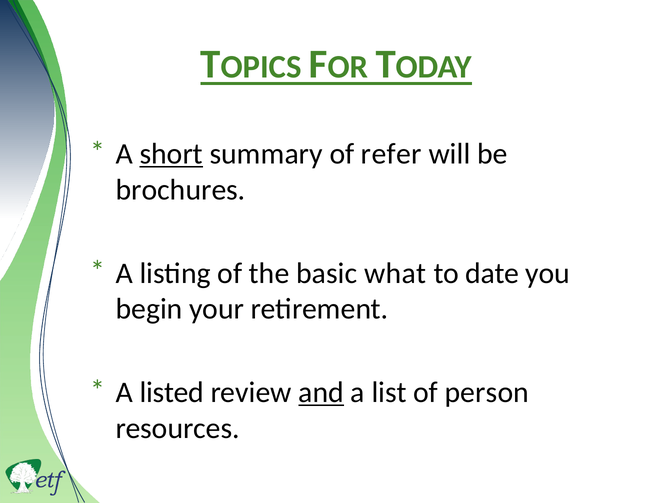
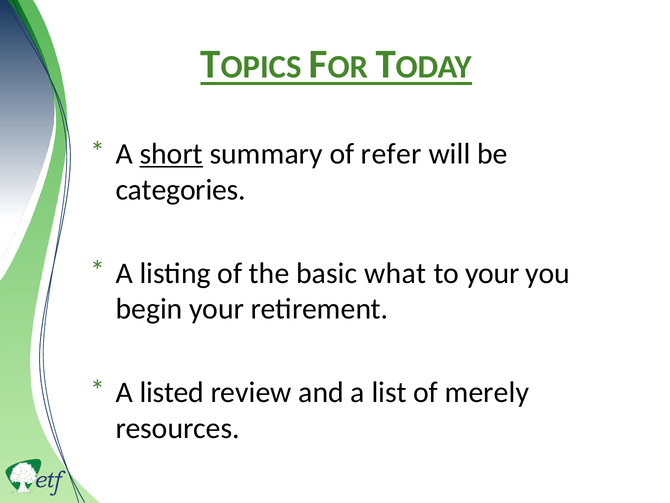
brochures: brochures -> categories
to date: date -> your
and underline: present -> none
person: person -> merely
